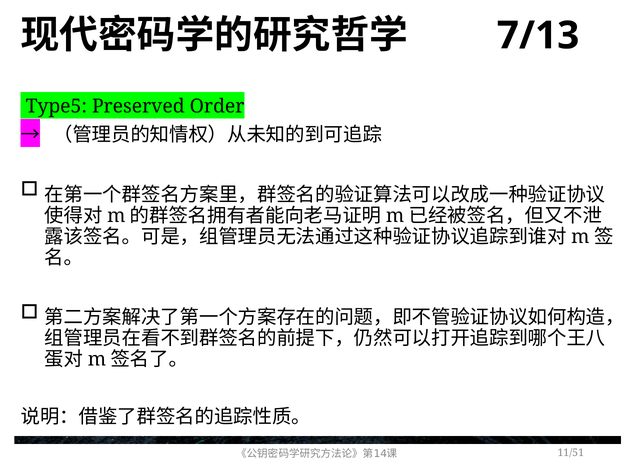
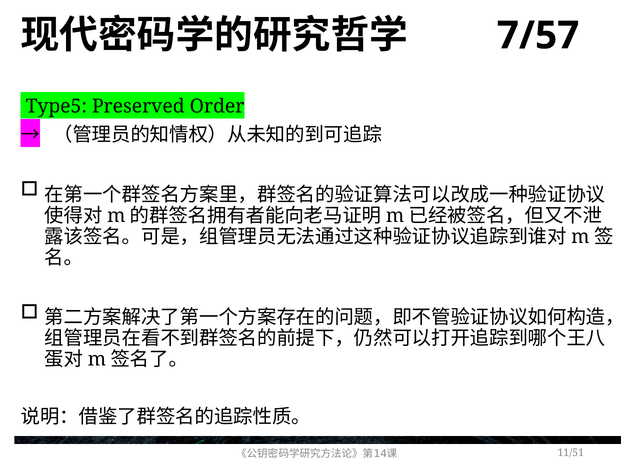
7/13: 7/13 -> 7/57
